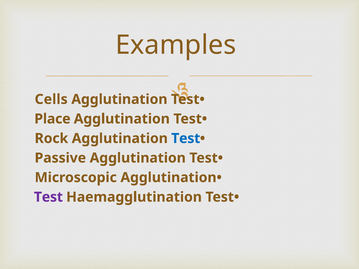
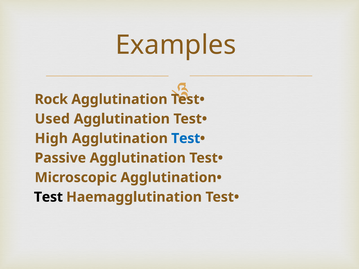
Cells: Cells -> Rock
Place: Place -> Used
Rock: Rock -> High
Test at (48, 197) colour: purple -> black
